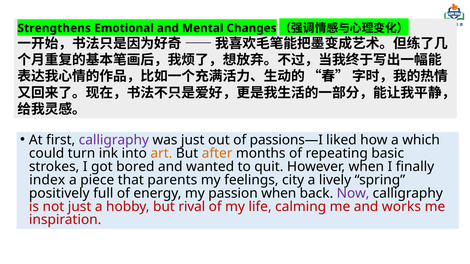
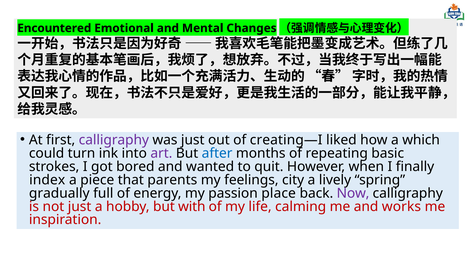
Strengthens: Strengthens -> Encountered
passions—I: passions—I -> creating—I
art colour: orange -> purple
after colour: orange -> blue
positively: positively -> gradually
passion when: when -> place
rival: rival -> with
